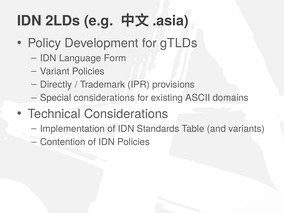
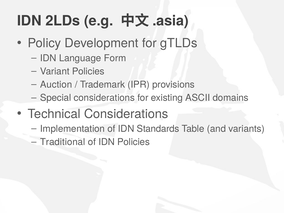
Directly: Directly -> Auction
Contention: Contention -> Traditional
